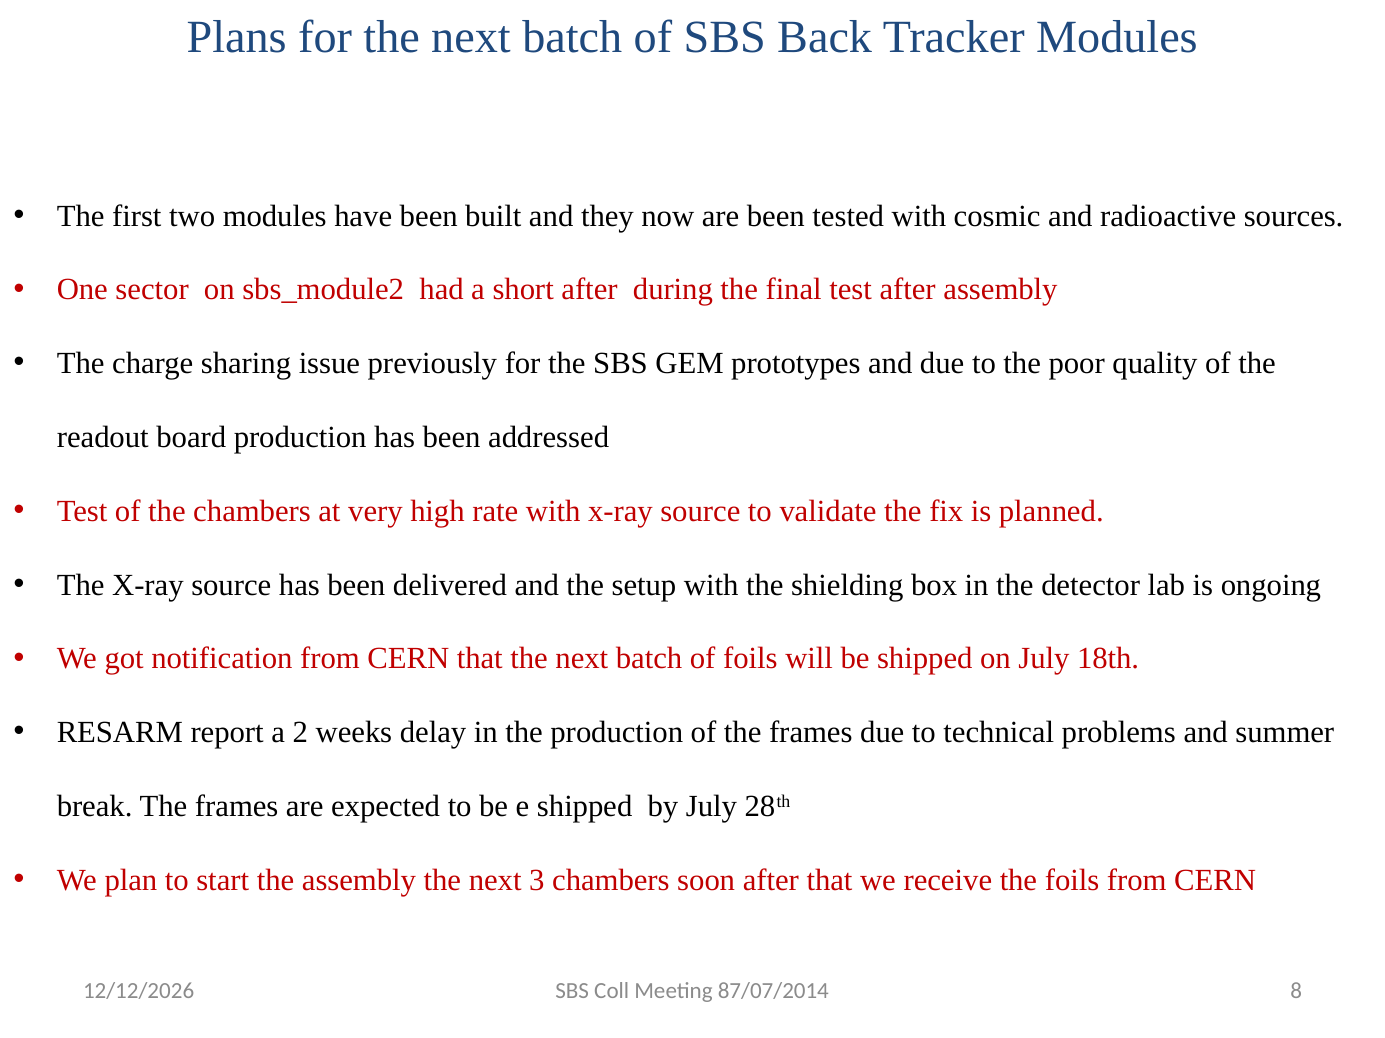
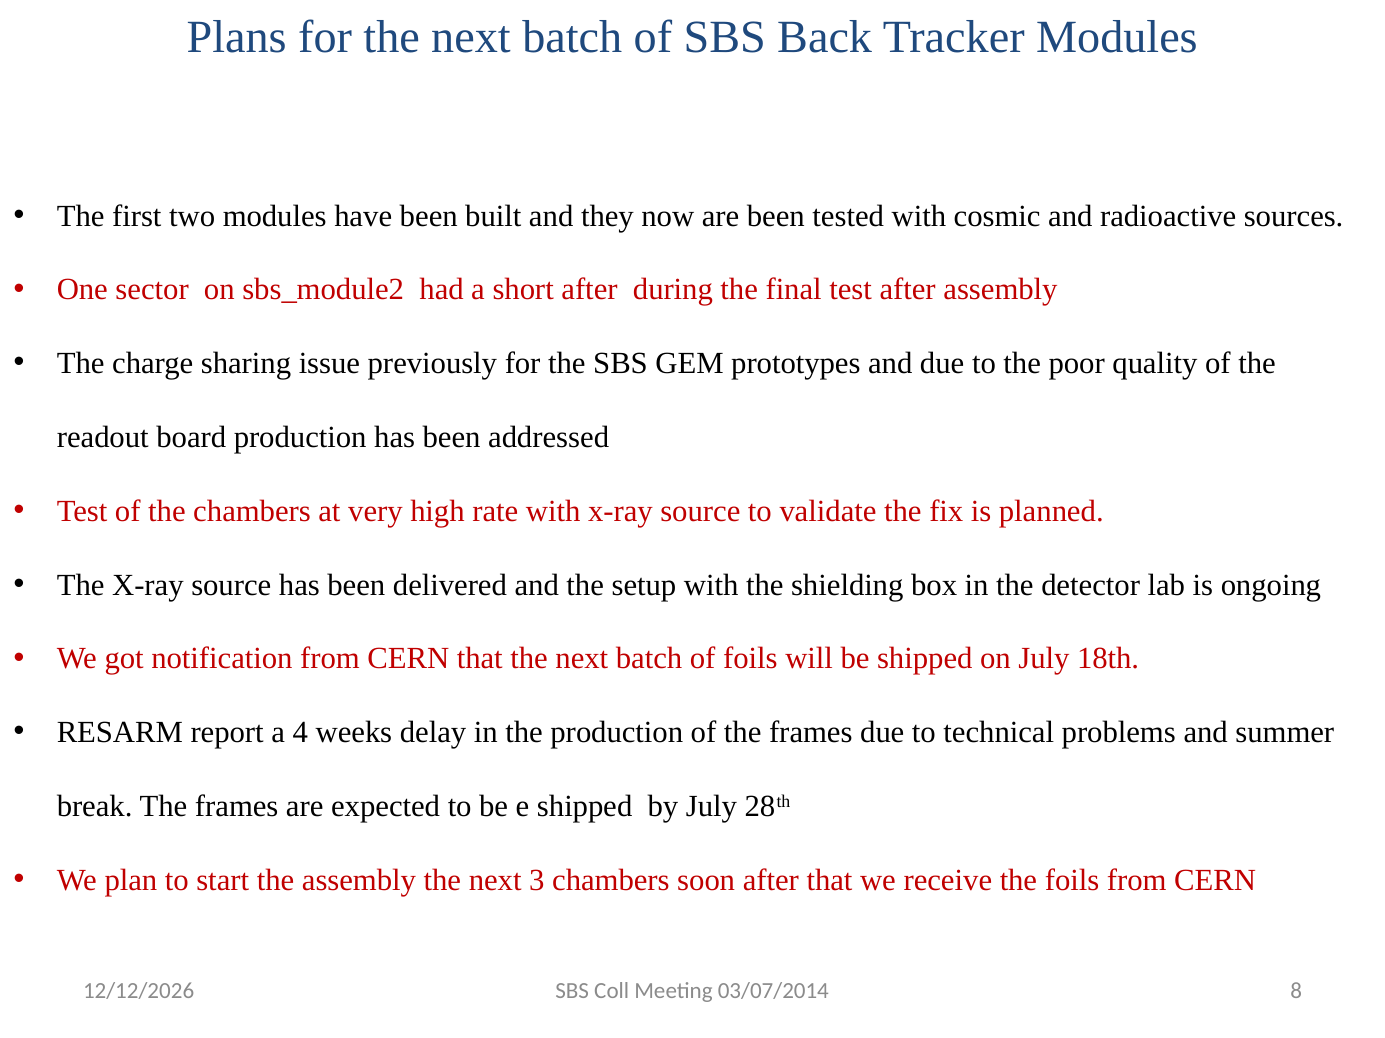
2: 2 -> 4
87/07/2014: 87/07/2014 -> 03/07/2014
